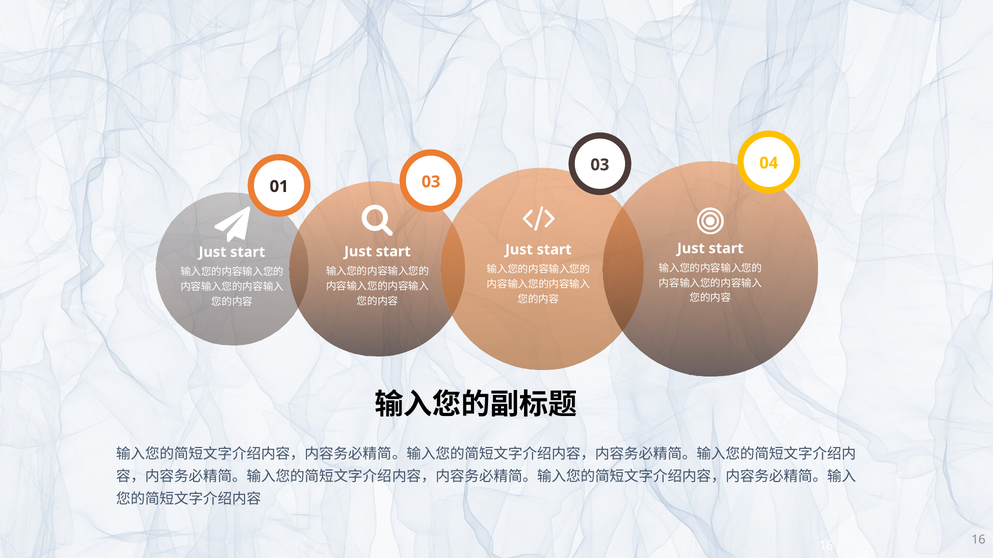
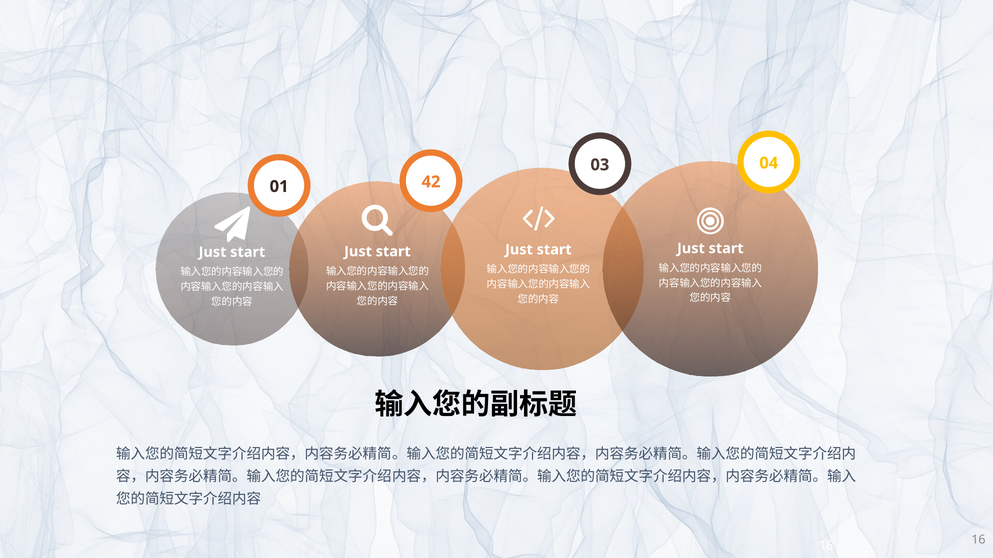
01 03: 03 -> 42
